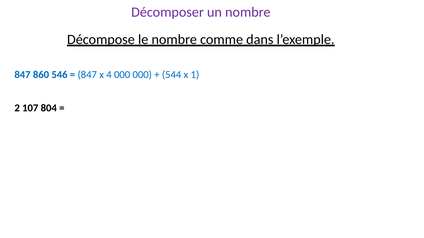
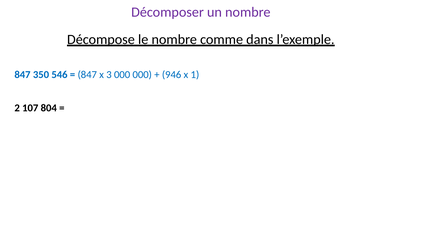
860: 860 -> 350
4: 4 -> 3
544: 544 -> 946
